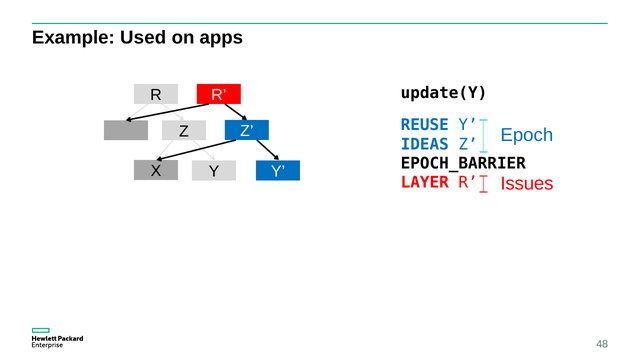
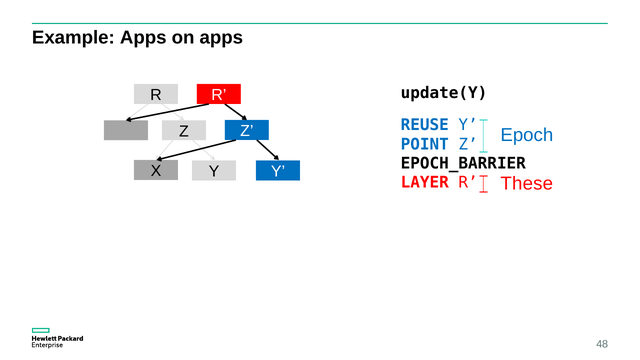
Example Used: Used -> Apps
IDEAS: IDEAS -> POINT
Issues: Issues -> These
